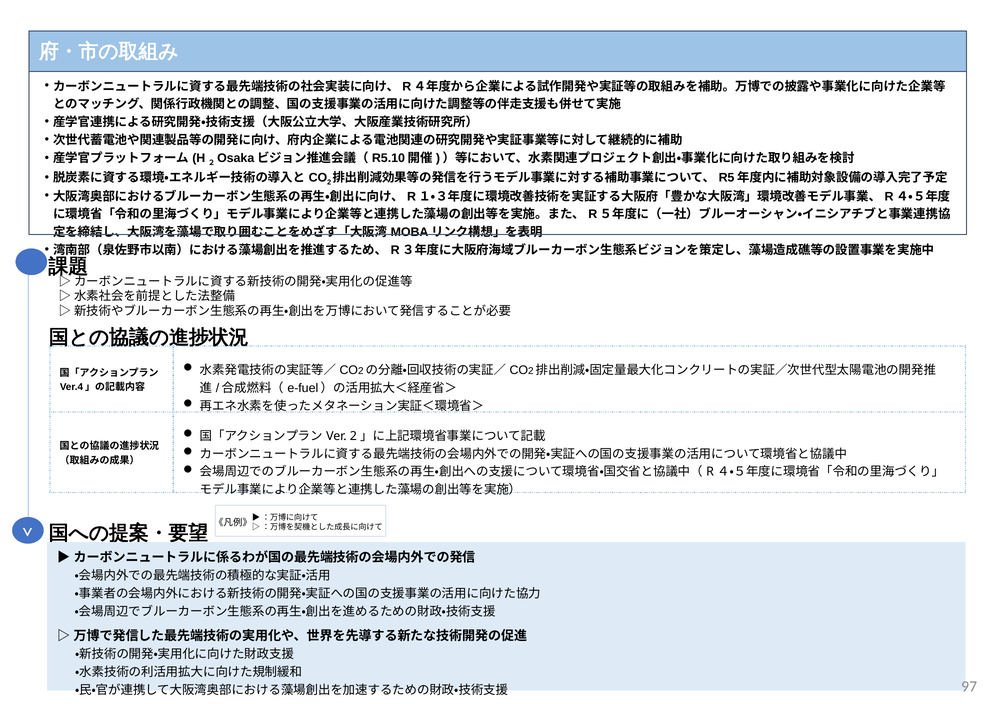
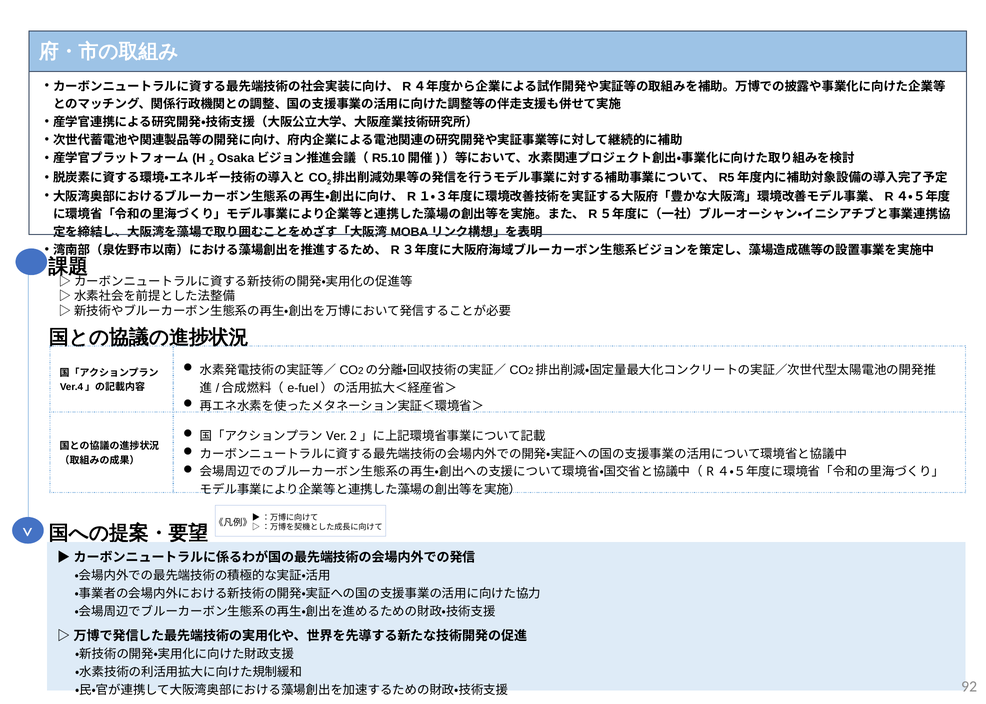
97: 97 -> 92
